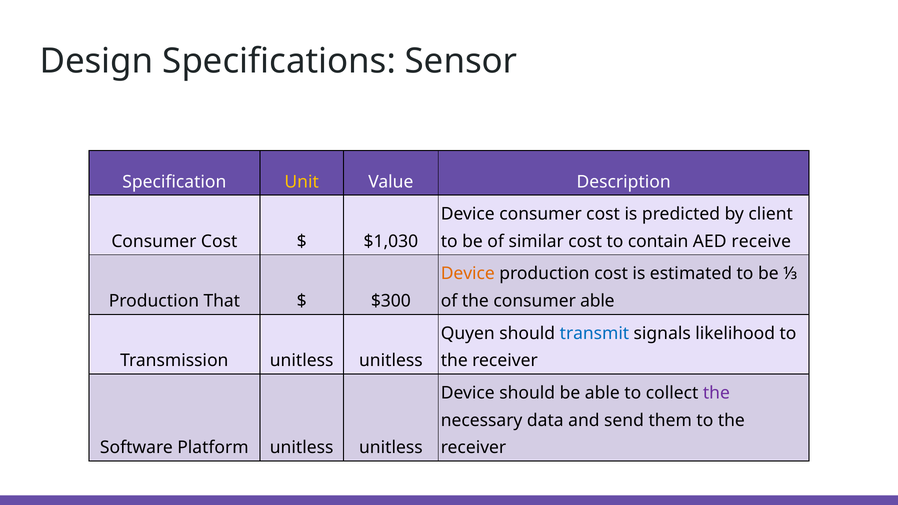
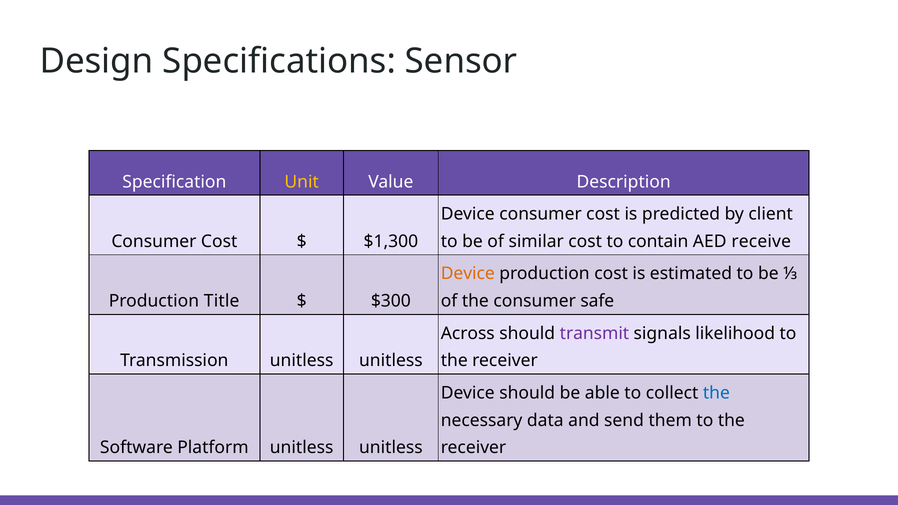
$1,030: $1,030 -> $1,300
That: That -> Title
consumer able: able -> safe
Quyen: Quyen -> Across
transmit colour: blue -> purple
the at (716, 393) colour: purple -> blue
